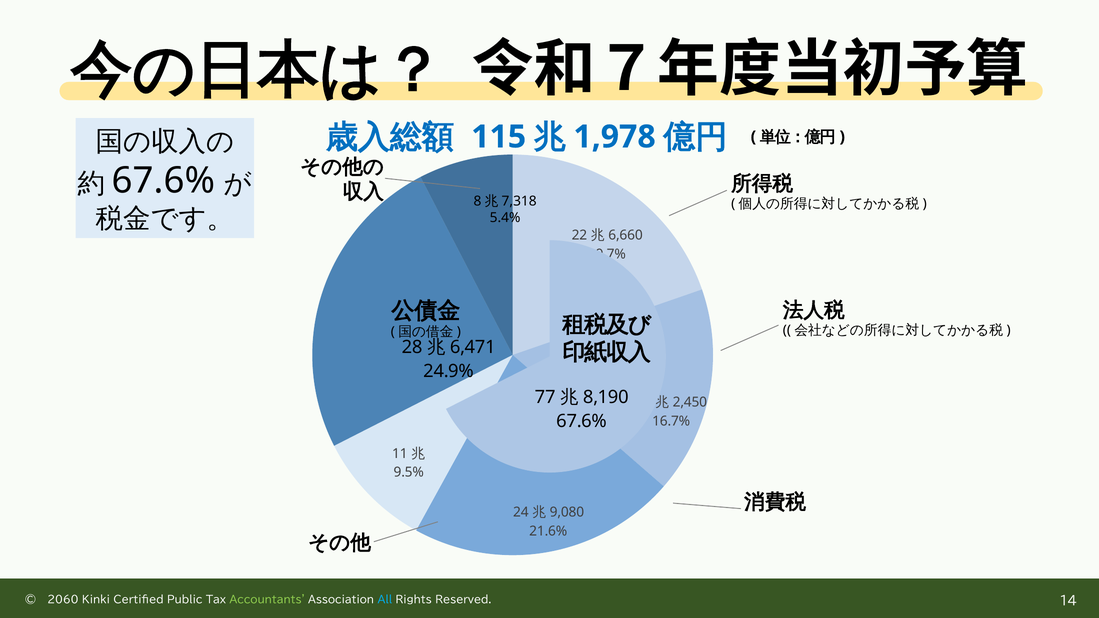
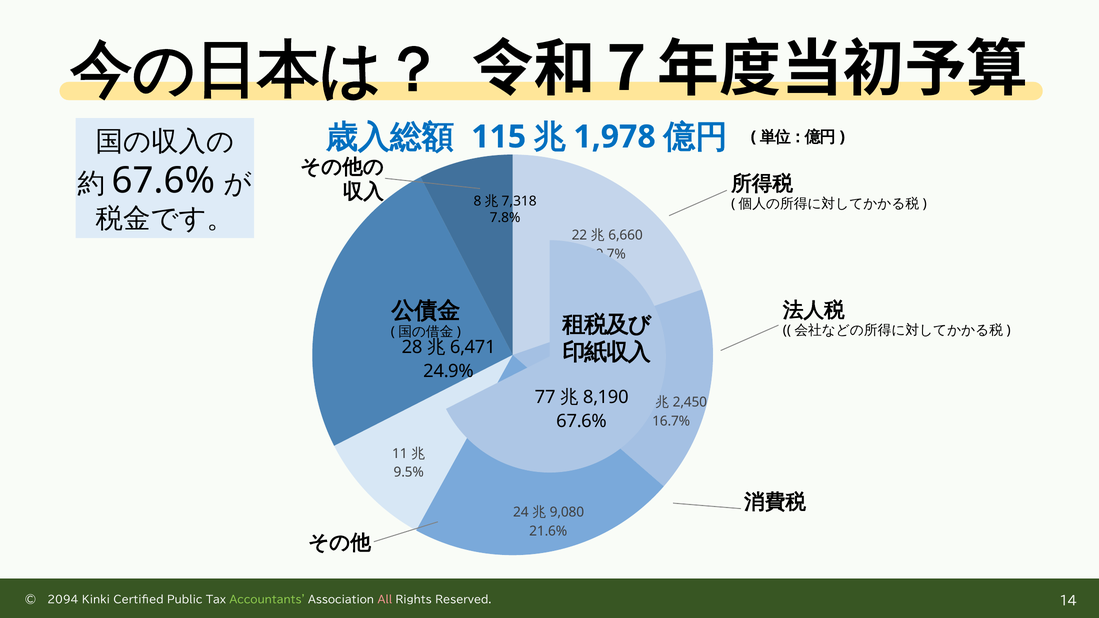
5.4%: 5.4% -> 7.8%
2060: 2060 -> 2094
All colour: light blue -> pink
